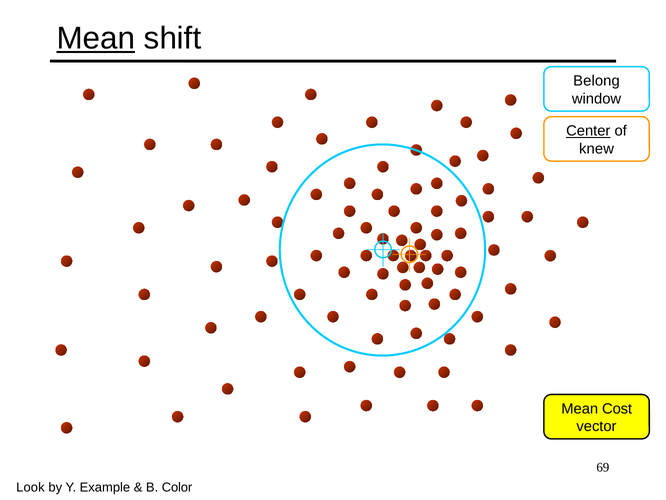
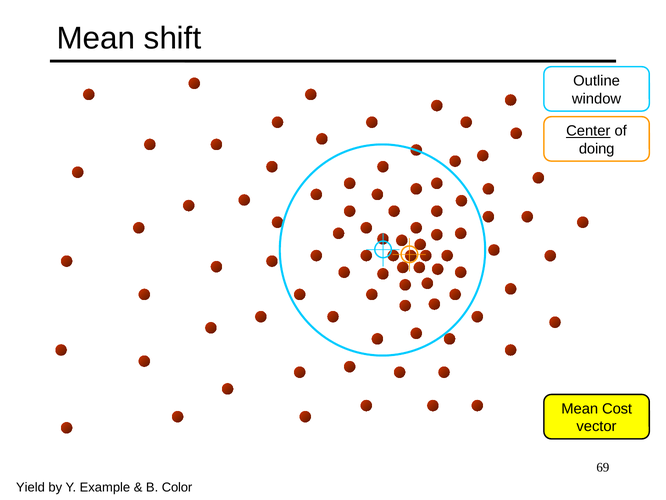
Mean at (96, 38) underline: present -> none
Belong: Belong -> Outline
knew: knew -> doing
Look: Look -> Yield
